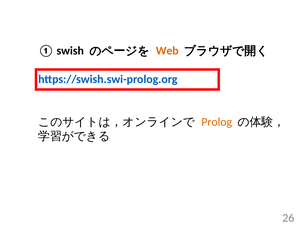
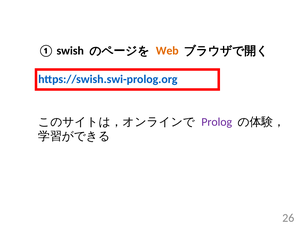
Prolog colour: orange -> purple
